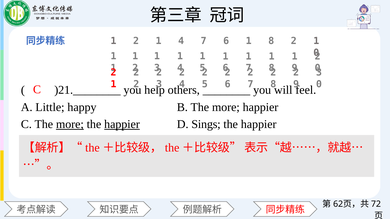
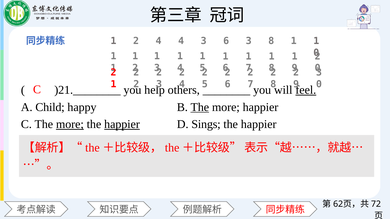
1 at (159, 41): 1 -> 4
4 7: 7 -> 3
1 at (249, 41): 1 -> 3
2 at (294, 41): 2 -> 1
feel underline: none -> present
Little: Little -> Child
The at (200, 107) underline: none -> present
